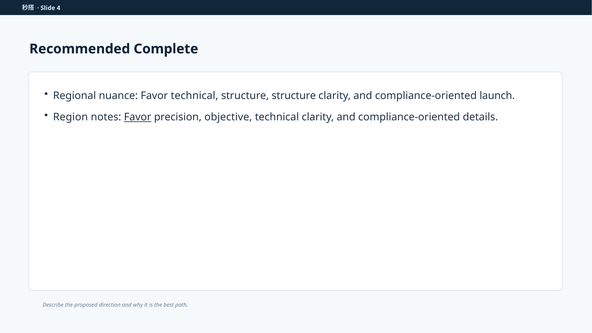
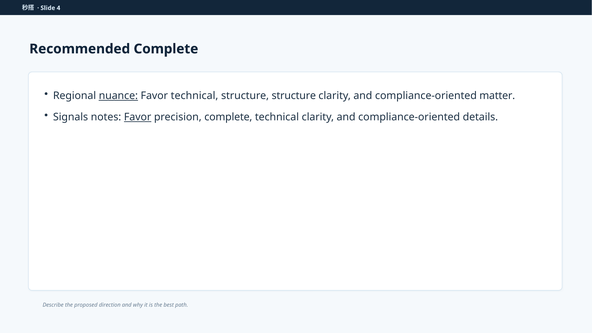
nuance underline: none -> present
launch: launch -> matter
Region: Region -> Signals
precision objective: objective -> complete
